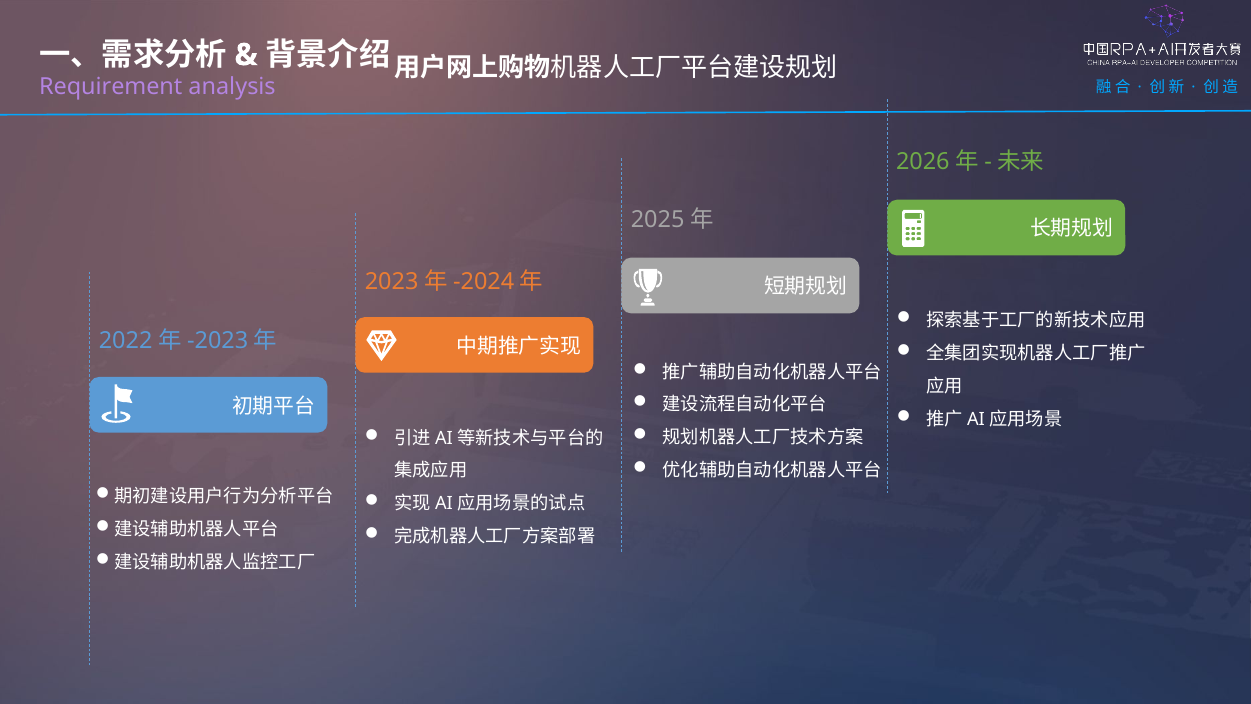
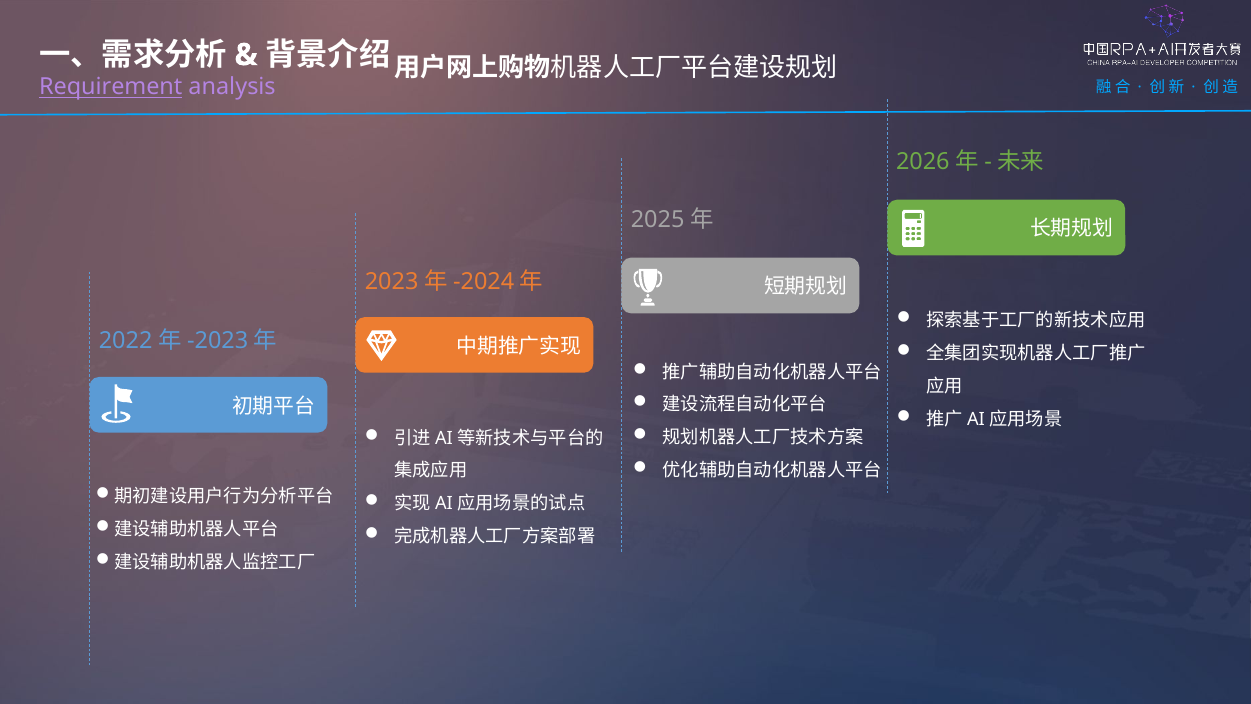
Requirement underline: none -> present
